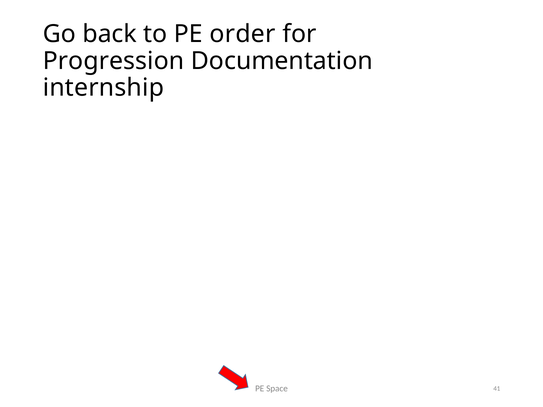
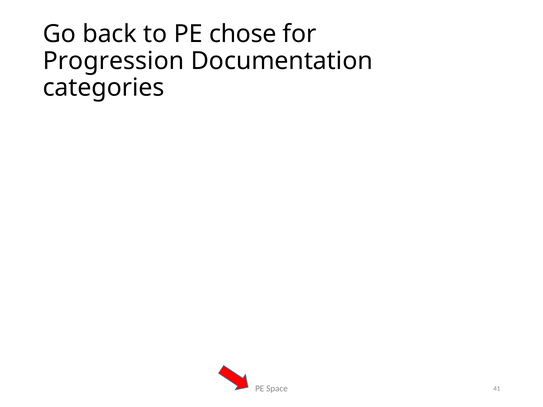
order: order -> chose
internship: internship -> categories
